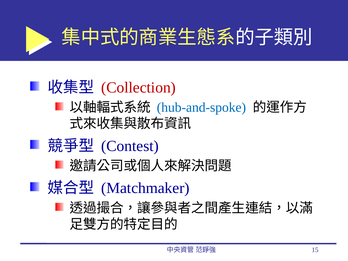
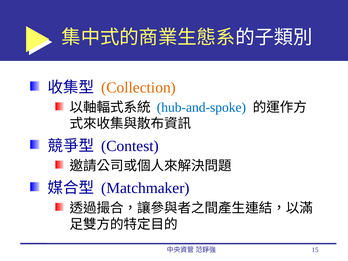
Collection colour: red -> orange
